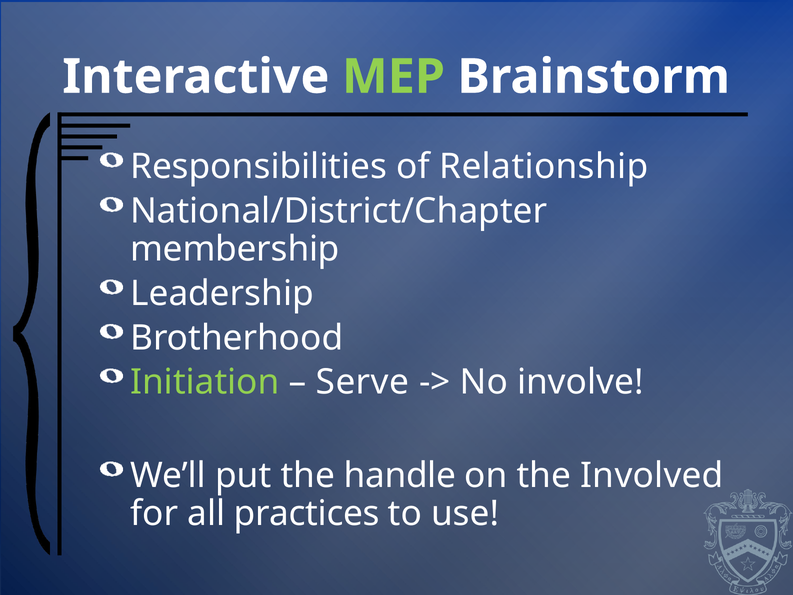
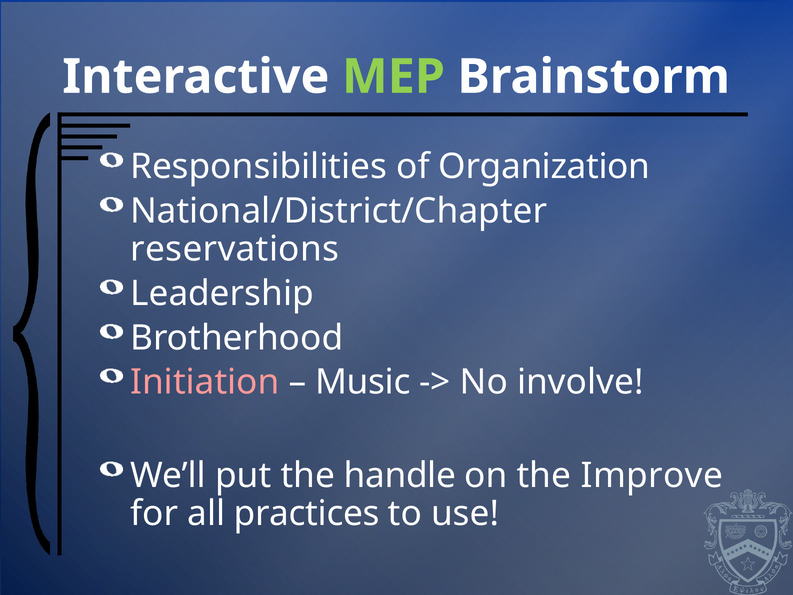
Relationship: Relationship -> Organization
membership: membership -> reservations
Initiation colour: light green -> pink
Serve: Serve -> Music
Involved: Involved -> Improve
